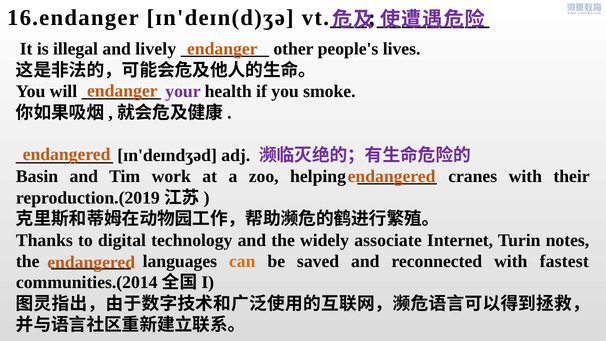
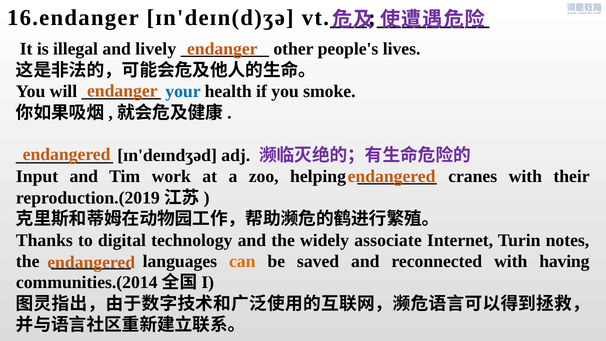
your colour: purple -> blue
Basin: Basin -> Input
fastest: fastest -> having
